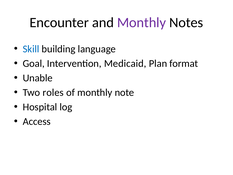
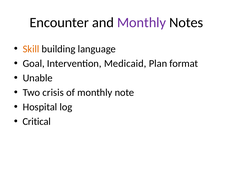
Skill colour: blue -> orange
roles: roles -> crisis
Access: Access -> Critical
